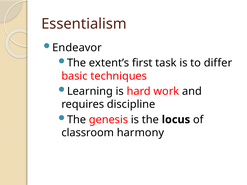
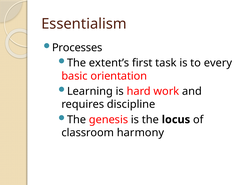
Endeavor: Endeavor -> Processes
differ: differ -> every
techniques: techniques -> orientation
